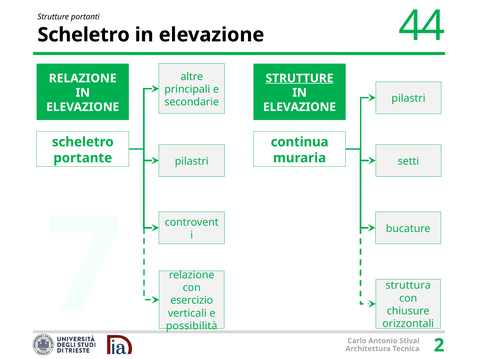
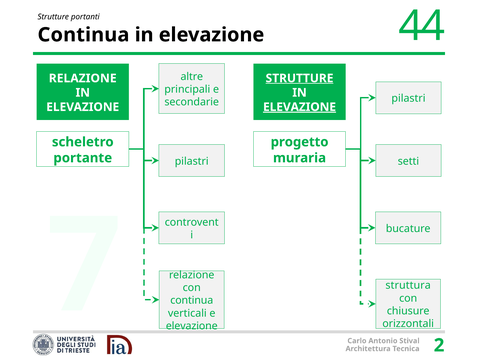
Scheletro at (84, 35): Scheletro -> Continua
ELEVAZIONE at (300, 107) underline: none -> present
continua: continua -> progetto
esercizio at (192, 300): esercizio -> continua
possibilità at (192, 326): possibilità -> elevazione
